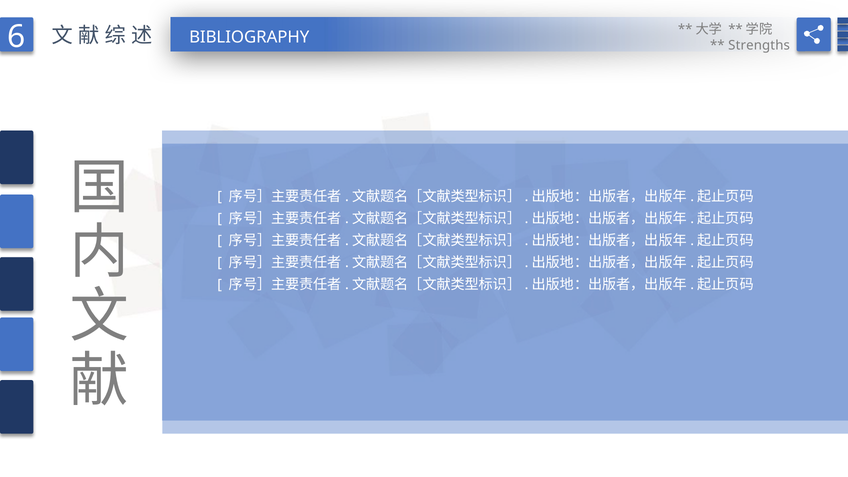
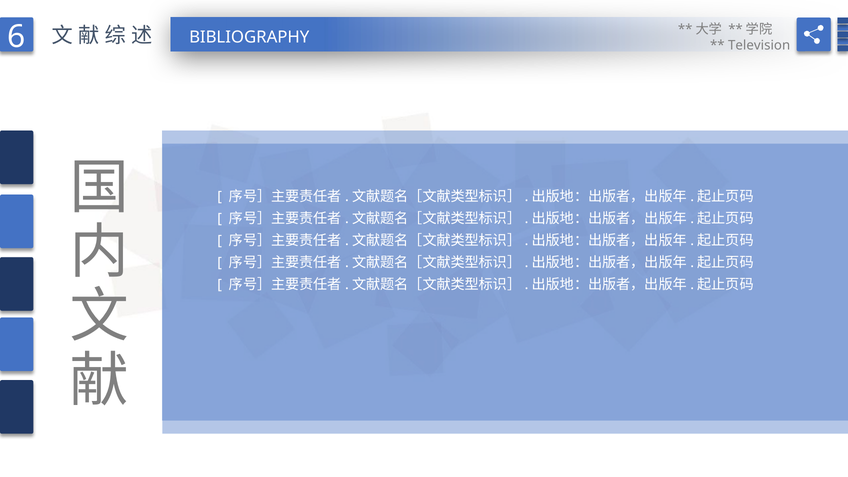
Strengths: Strengths -> Television
